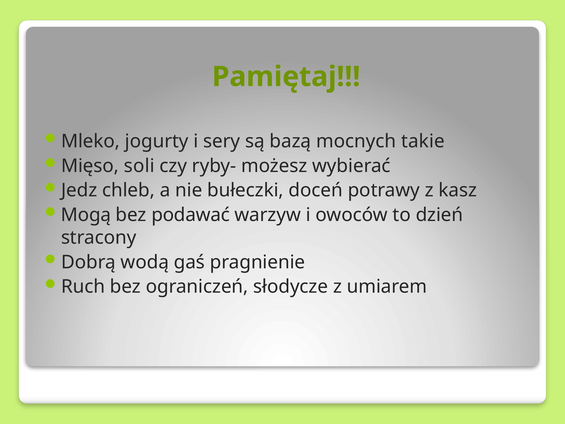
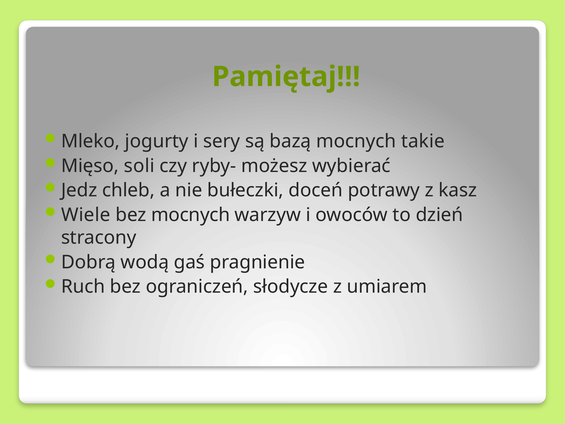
Mogą: Mogą -> Wiele
bez podawać: podawać -> mocnych
